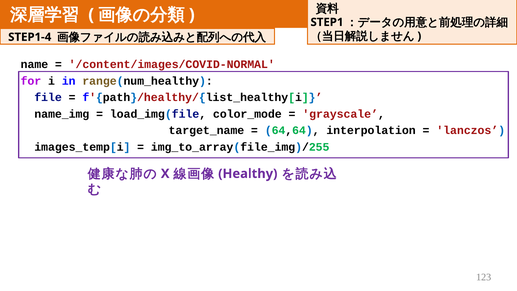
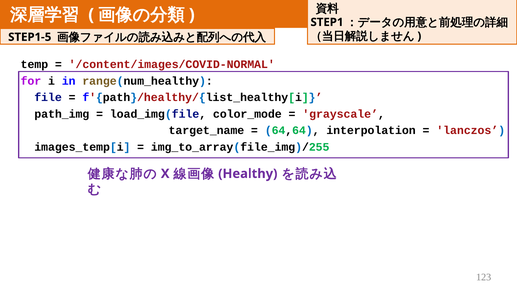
STEP1-4: STEP1-4 -> STEP1-5
name: name -> temp
name_img: name_img -> path_img
